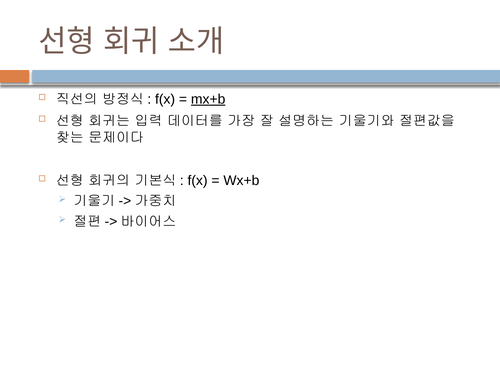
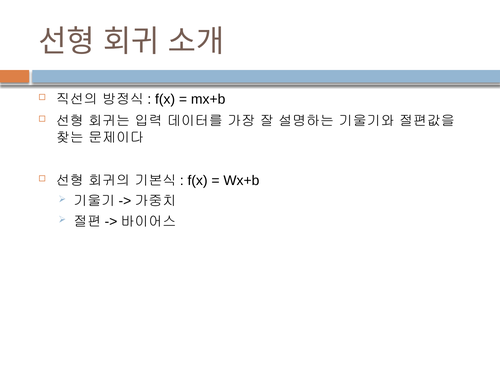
mx+b underline: present -> none
